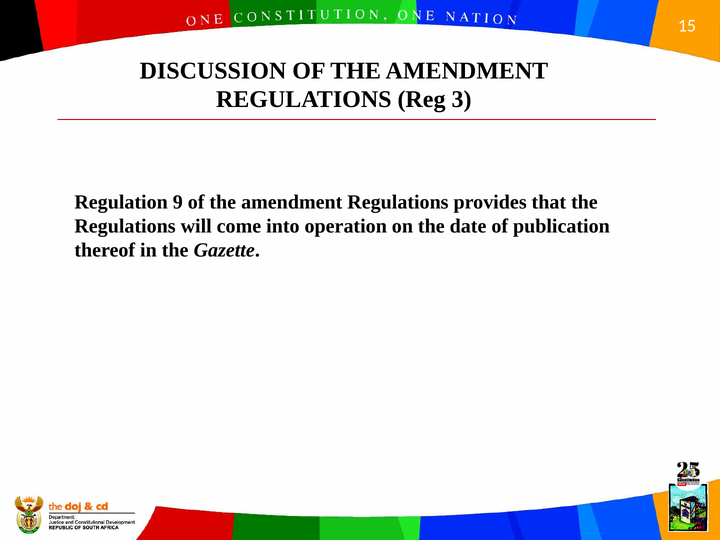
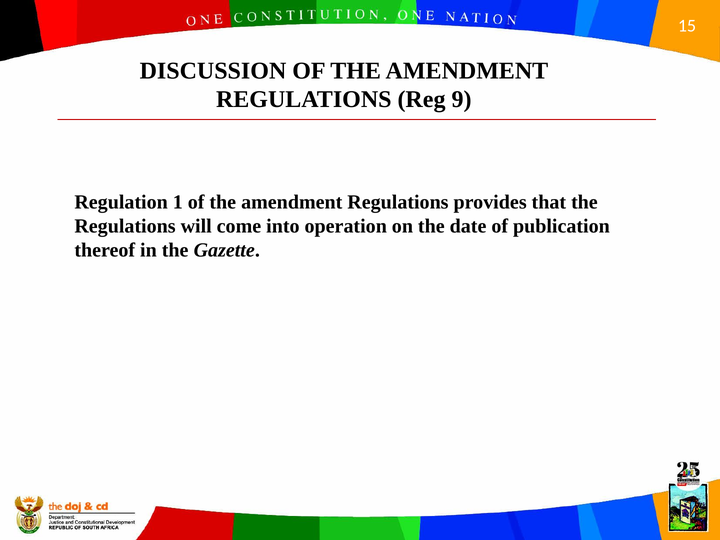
3: 3 -> 9
9: 9 -> 1
